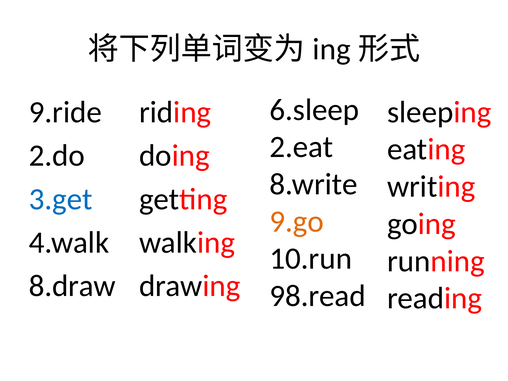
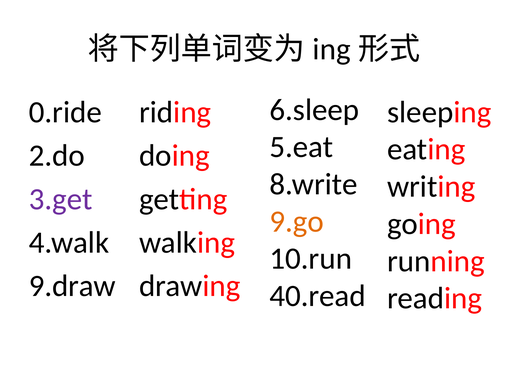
9.ride: 9.ride -> 0.ride
2.eat: 2.eat -> 5.eat
3.get colour: blue -> purple
8.draw: 8.draw -> 9.draw
98.read: 98.read -> 40.read
